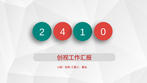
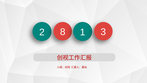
4: 4 -> 8
0: 0 -> 3
